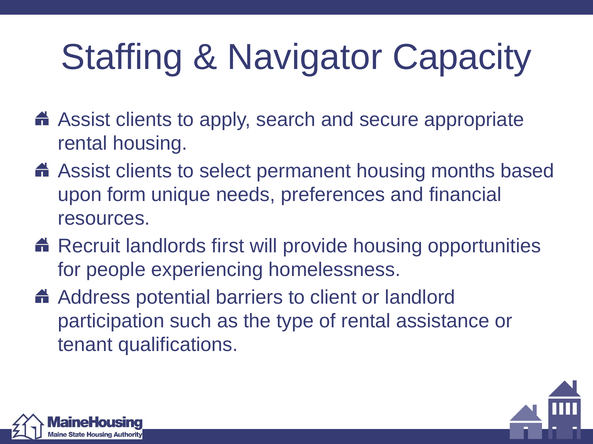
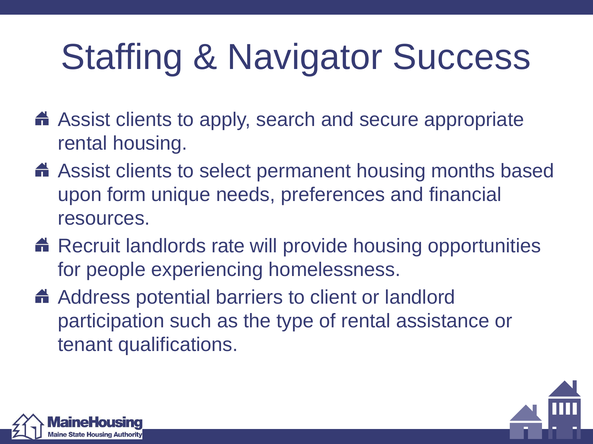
Capacity: Capacity -> Success
first: first -> rate
